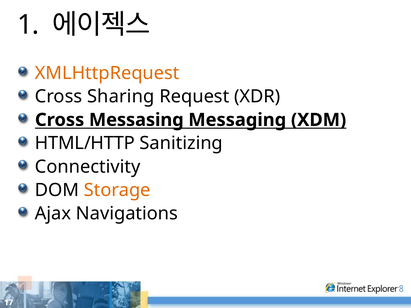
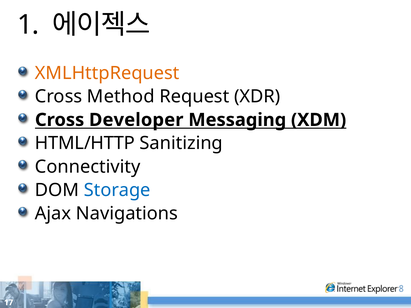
Sharing: Sharing -> Method
Messasing: Messasing -> Developer
Storage colour: orange -> blue
